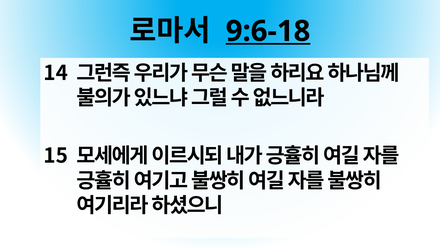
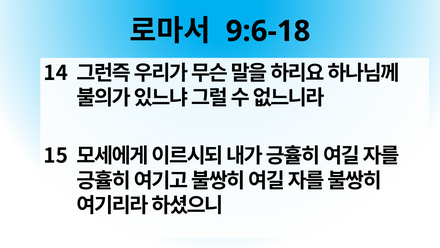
9:6-18 underline: present -> none
